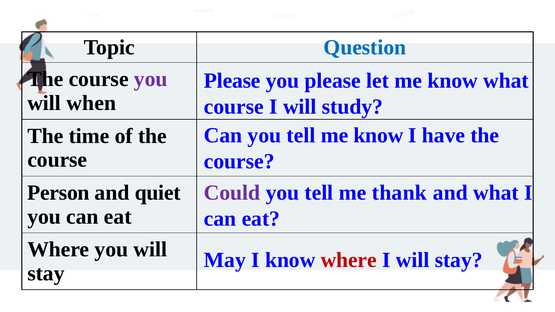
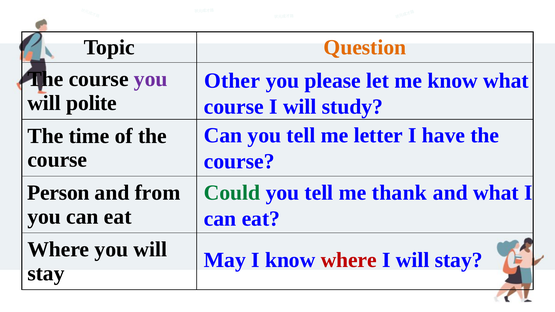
Question colour: blue -> orange
Please at (232, 81): Please -> Other
when: when -> polite
tell me know: know -> letter
quiet: quiet -> from
Could colour: purple -> green
